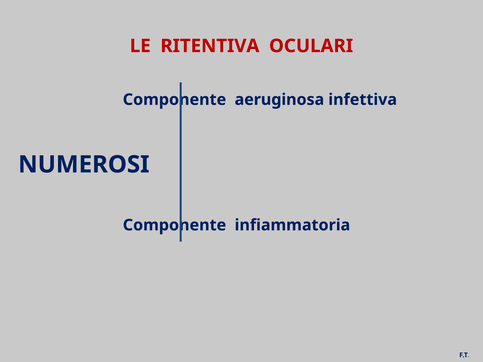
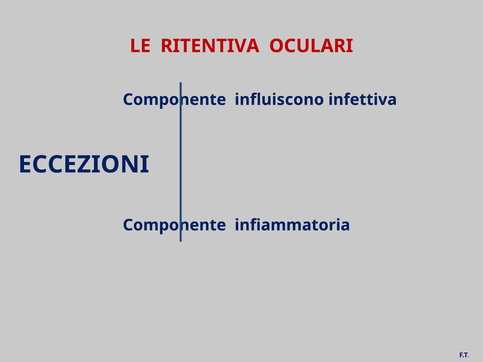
aeruginosa: aeruginosa -> influiscono
NUMEROSI: NUMEROSI -> ECCEZIONI
